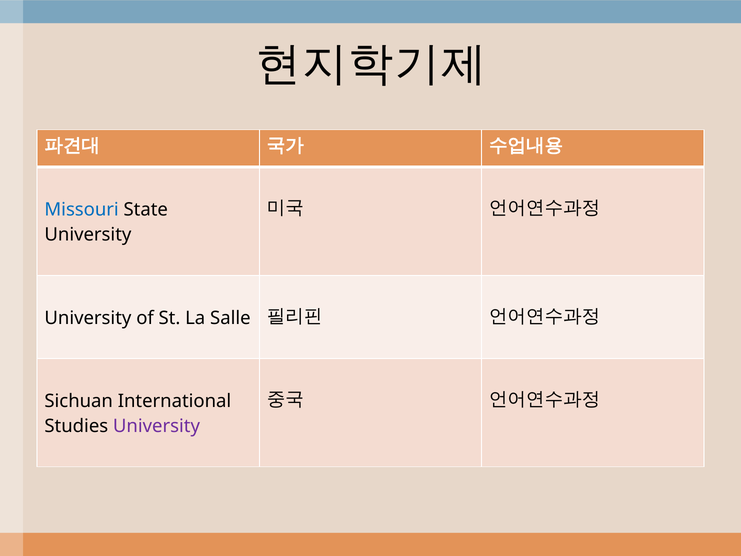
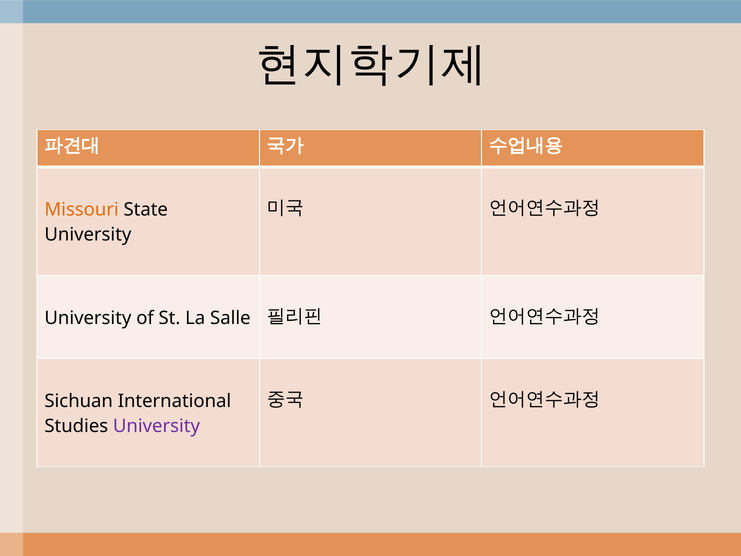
Missouri colour: blue -> orange
